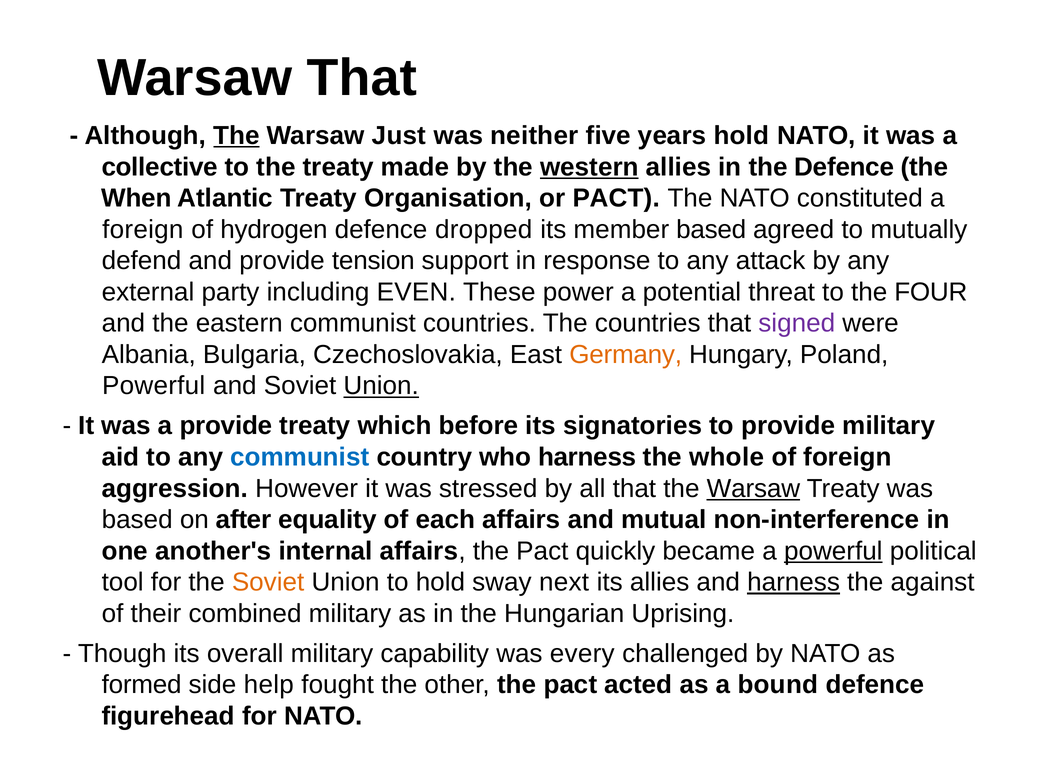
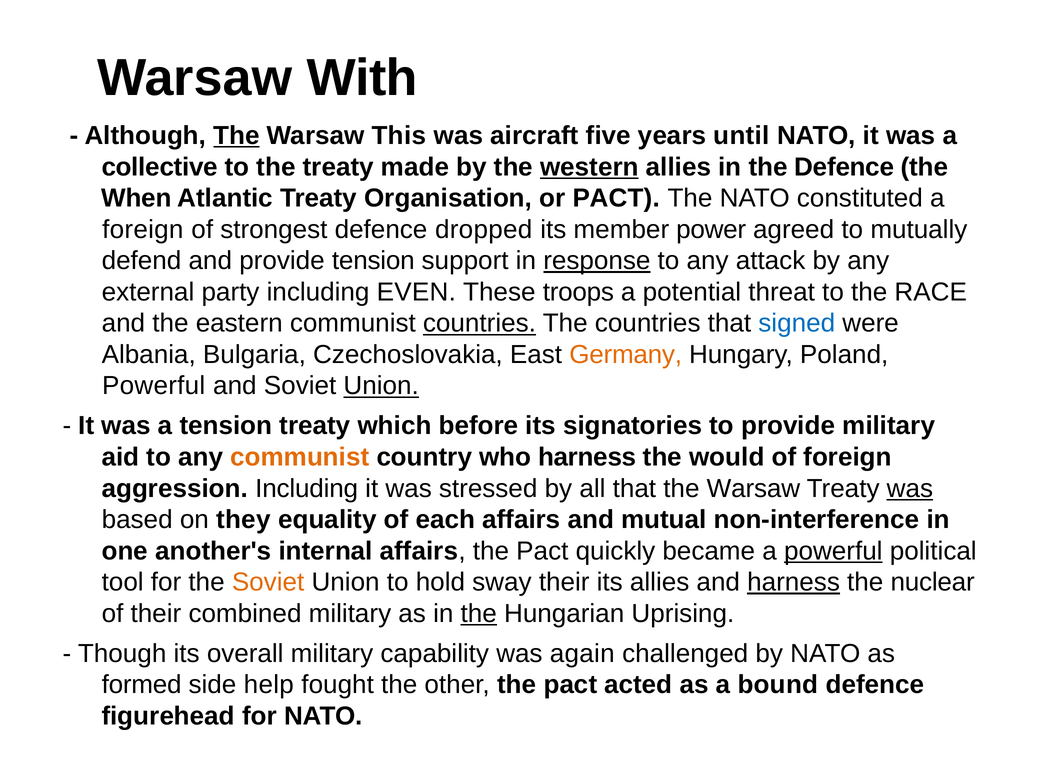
Warsaw That: That -> With
Just: Just -> This
neither: neither -> aircraft
years hold: hold -> until
hydrogen: hydrogen -> strongest
member based: based -> power
response underline: none -> present
power: power -> troops
FOUR: FOUR -> RACE
countries at (479, 323) underline: none -> present
signed colour: purple -> blue
a provide: provide -> tension
communist at (300, 457) colour: blue -> orange
whole: whole -> would
aggression However: However -> Including
Warsaw at (753, 489) underline: present -> none
was at (910, 489) underline: none -> present
after: after -> they
sway next: next -> their
against: against -> nuclear
the at (479, 614) underline: none -> present
every: every -> again
